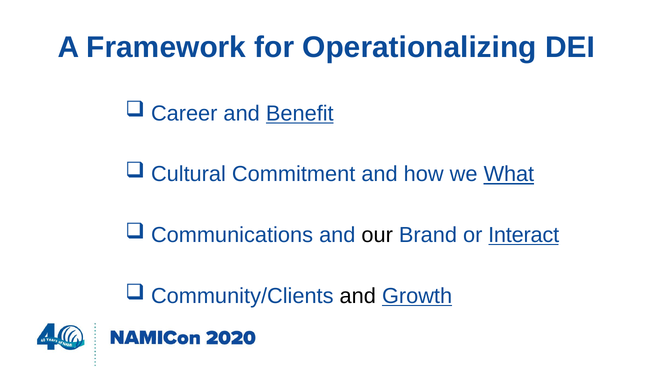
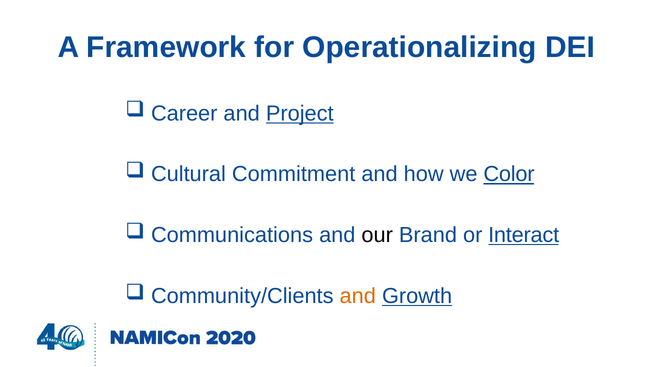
Benefit: Benefit -> Project
What: What -> Color
and at (358, 296) colour: black -> orange
